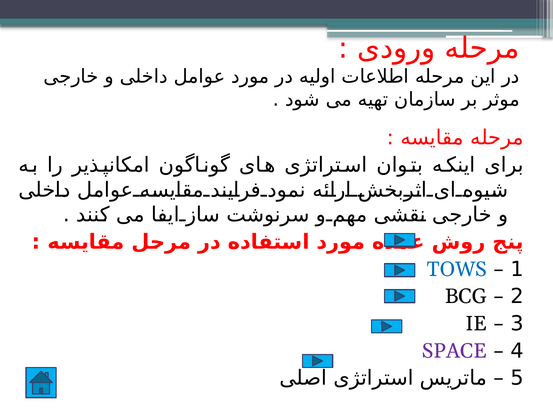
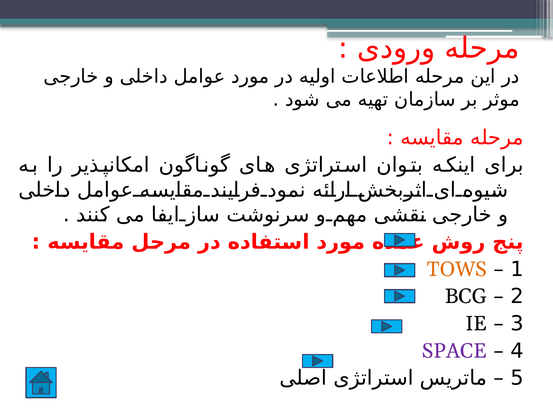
TOWS colour: blue -> orange
